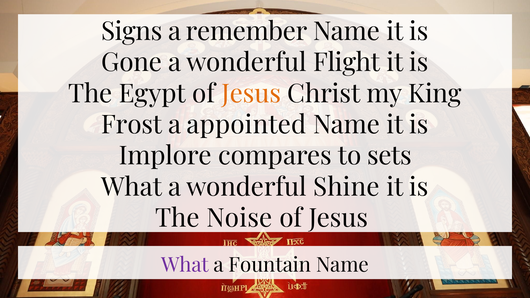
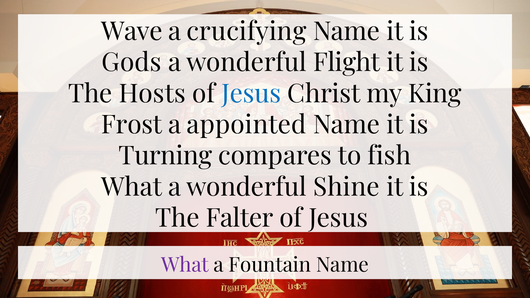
Signs: Signs -> Wave
remember: remember -> crucifying
Gone: Gone -> Gods
Egypt: Egypt -> Hosts
Jesus at (251, 94) colour: orange -> blue
Implore: Implore -> Turning
sets: sets -> fish
Noise: Noise -> Falter
